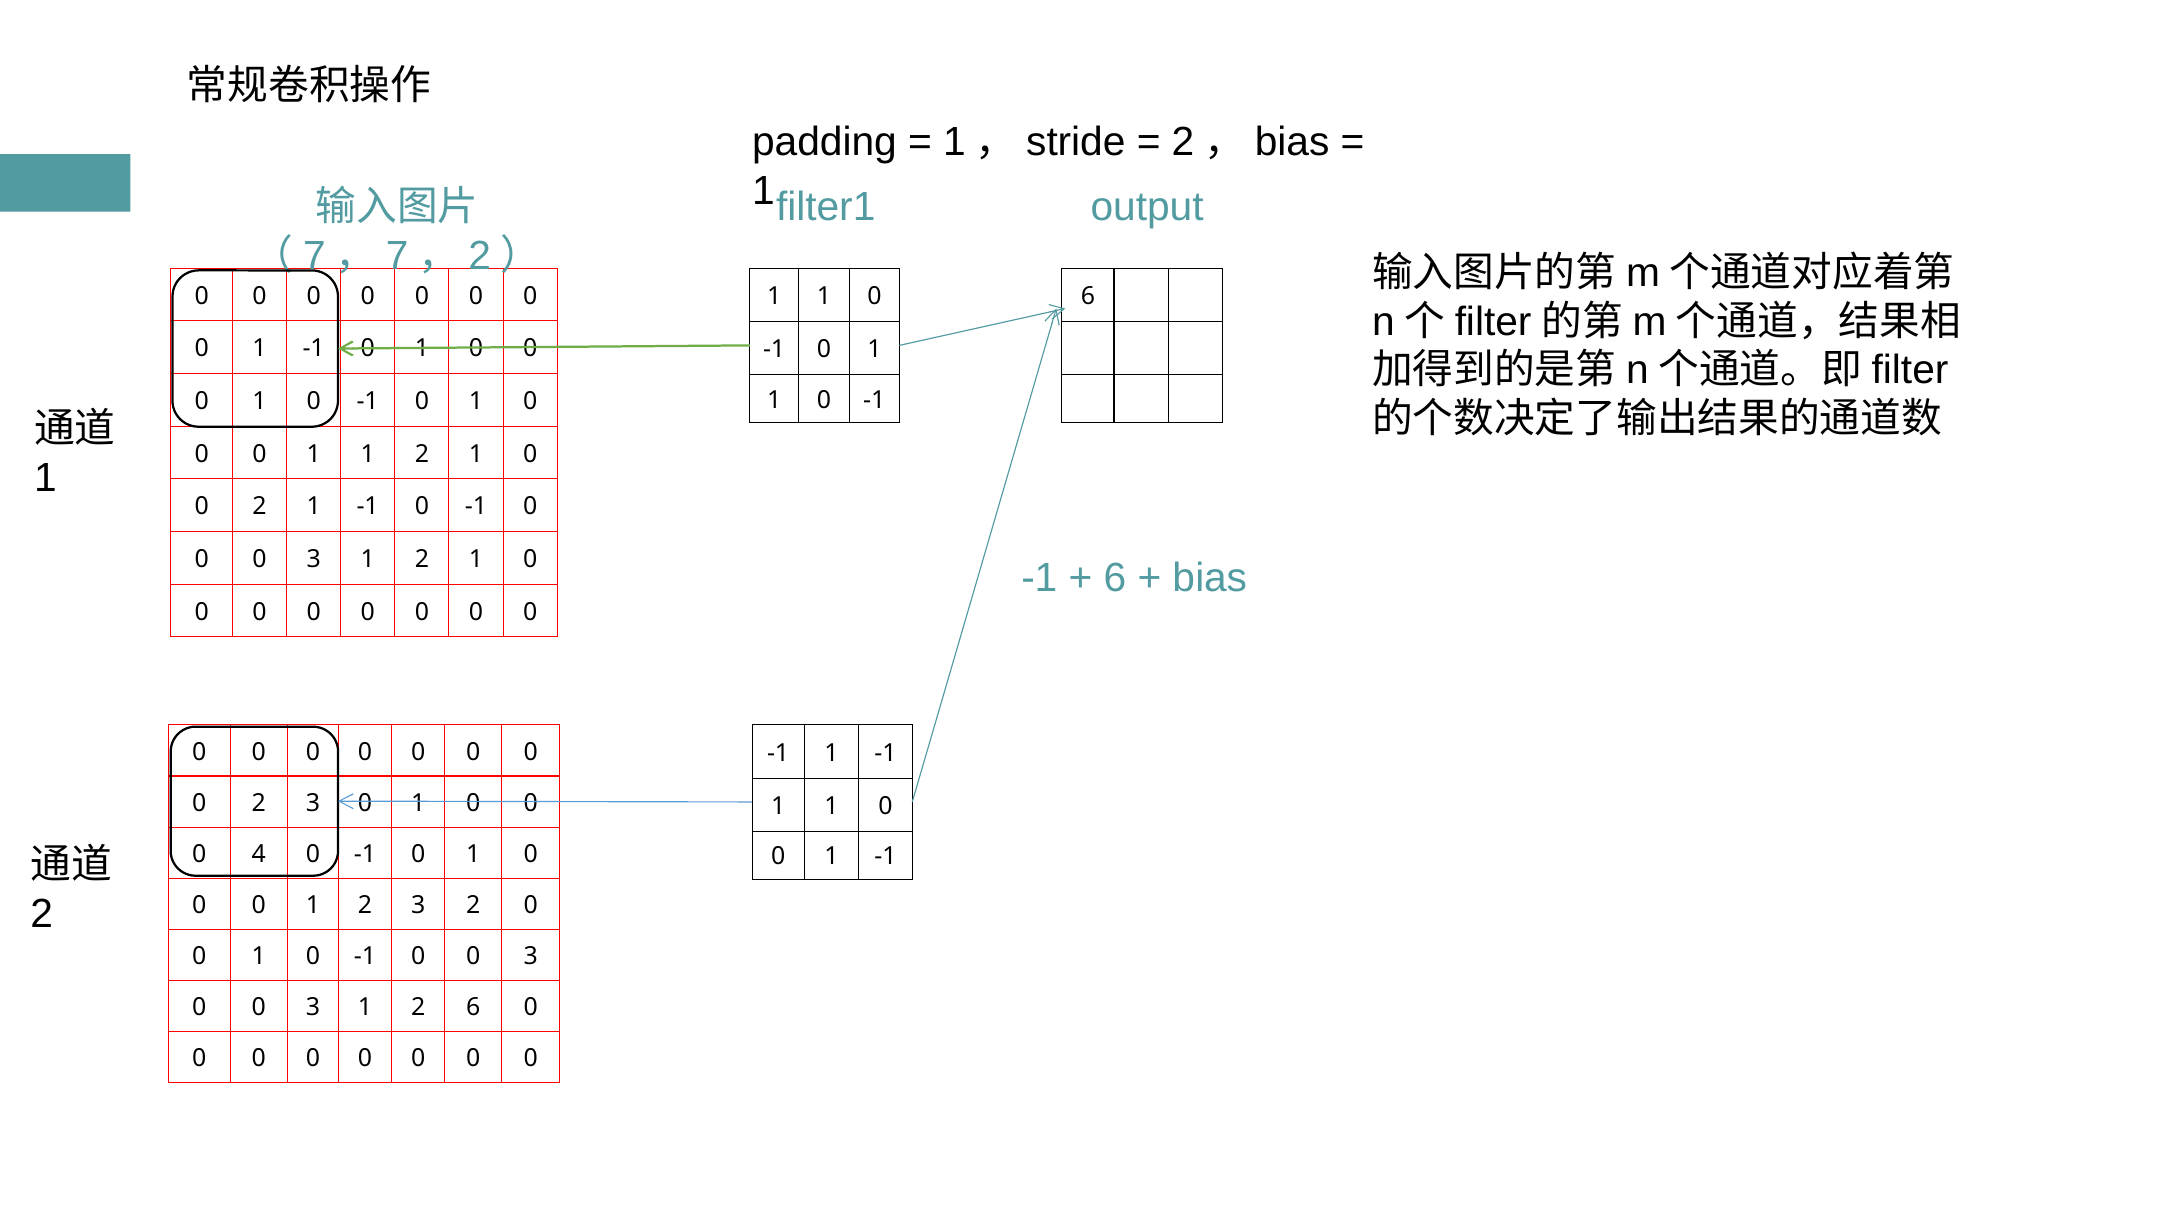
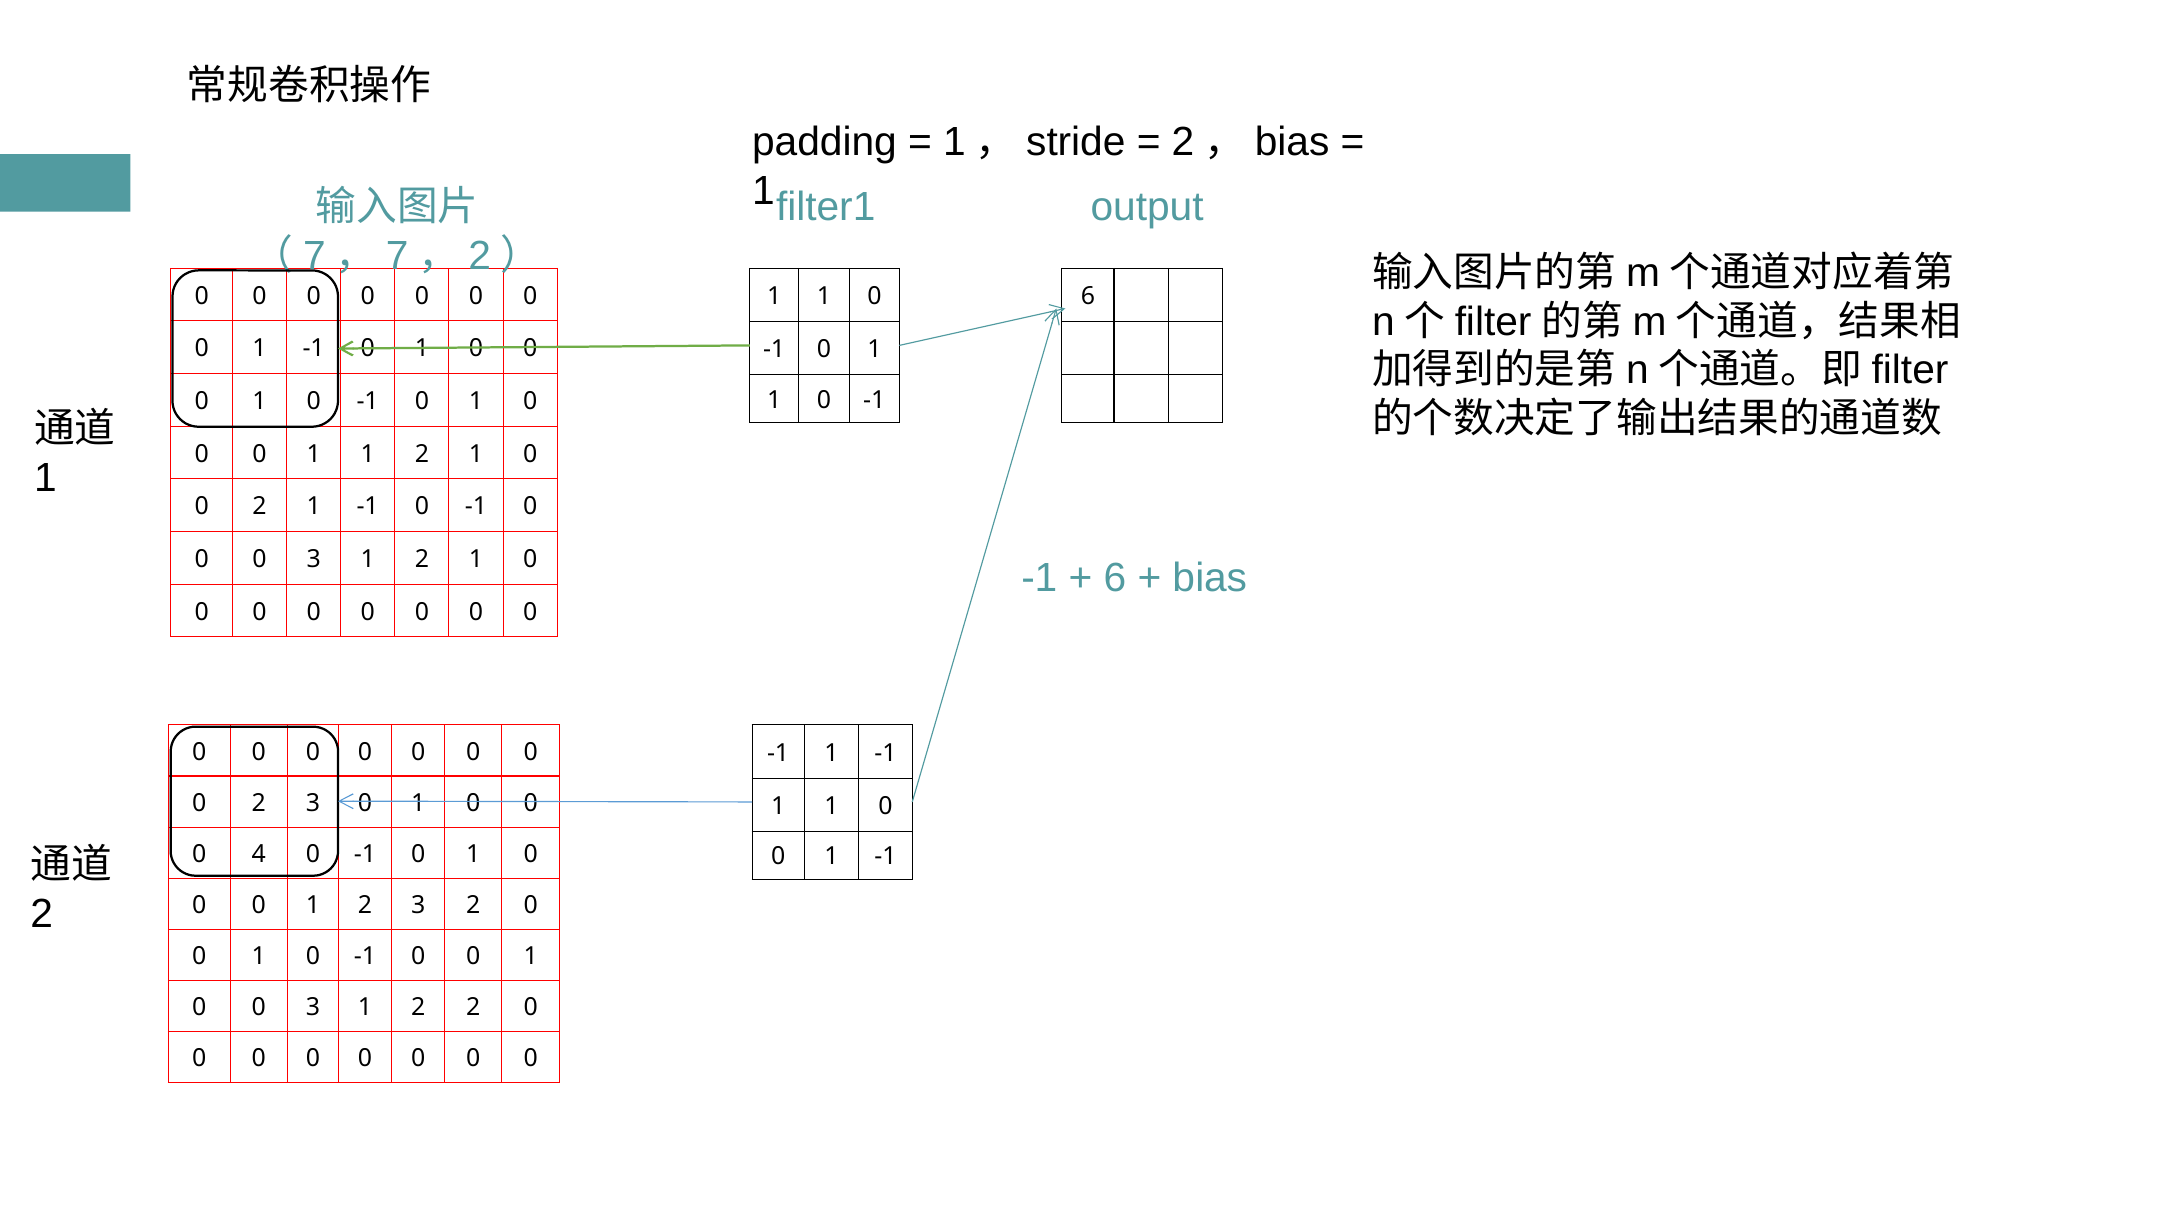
-1 0 0 3: 3 -> 1
2 6: 6 -> 2
